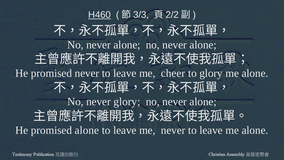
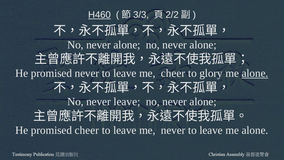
alone at (255, 73) underline: none -> present
never glory: glory -> leave
promised alone: alone -> cheer
